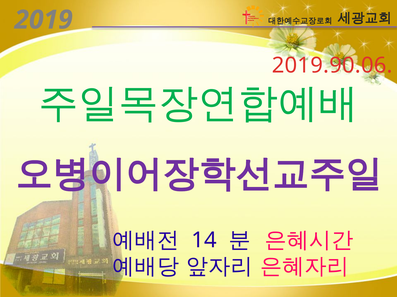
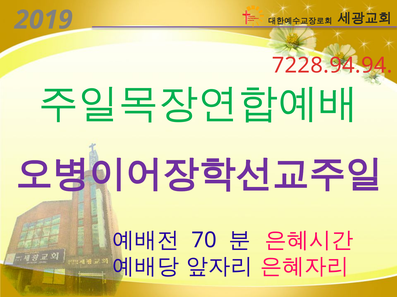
2019.90.06: 2019.90.06 -> 7228.94.94
14: 14 -> 70
